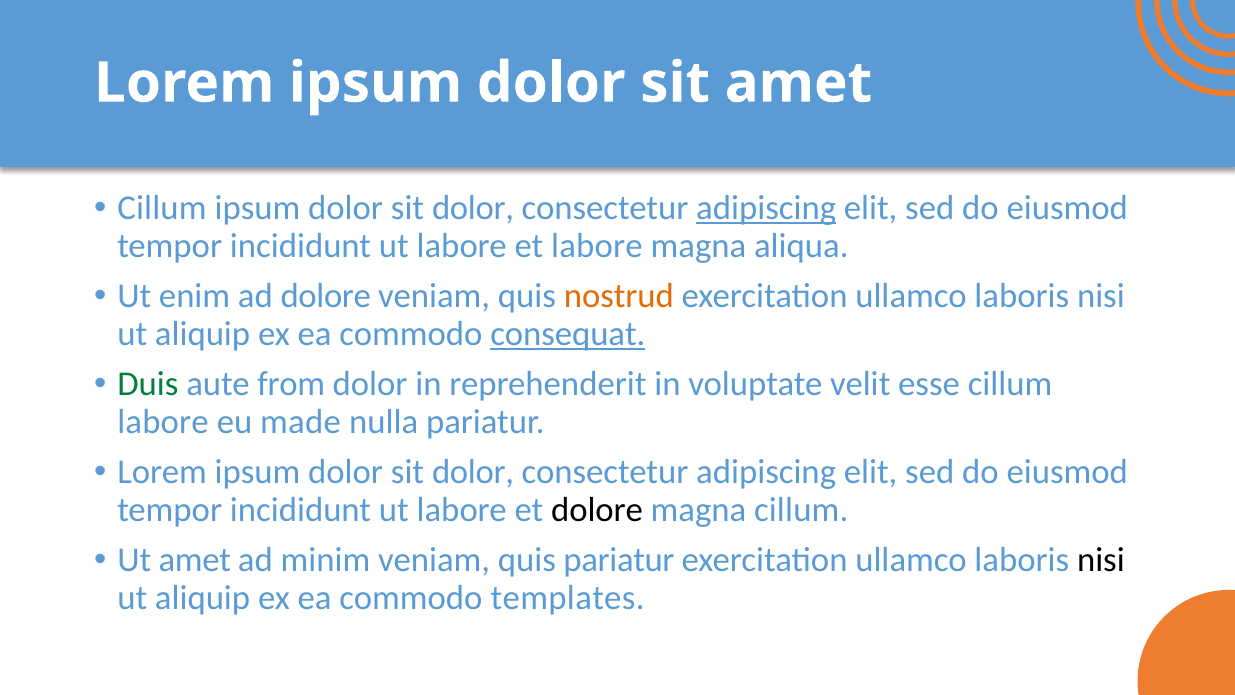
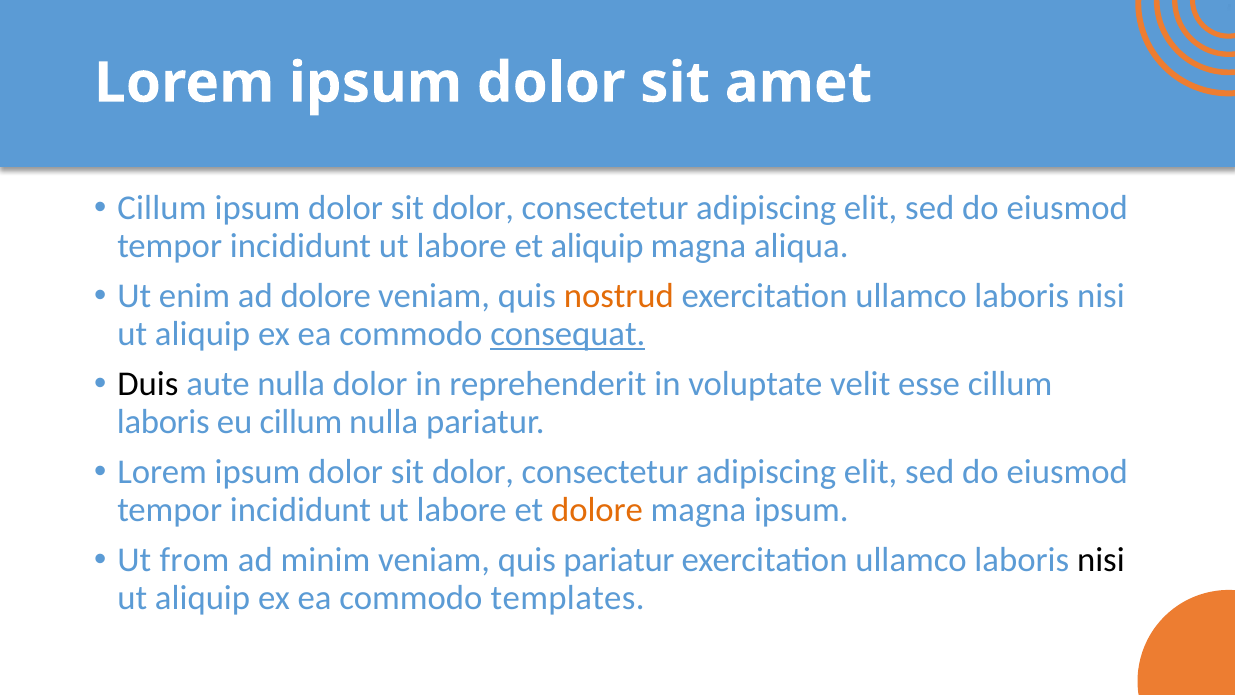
adipiscing at (766, 208) underline: present -> none
et labore: labore -> aliquip
Duis colour: green -> black
aute from: from -> nulla
labore at (163, 422): labore -> laboris
eu made: made -> cillum
dolore at (597, 510) colour: black -> orange
magna cillum: cillum -> ipsum
Ut amet: amet -> from
